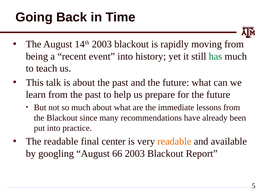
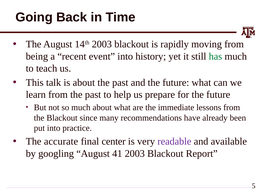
The readable: readable -> accurate
readable at (174, 141) colour: orange -> purple
66: 66 -> 41
